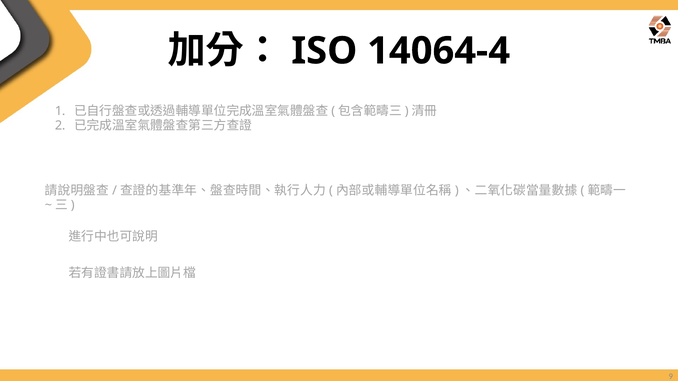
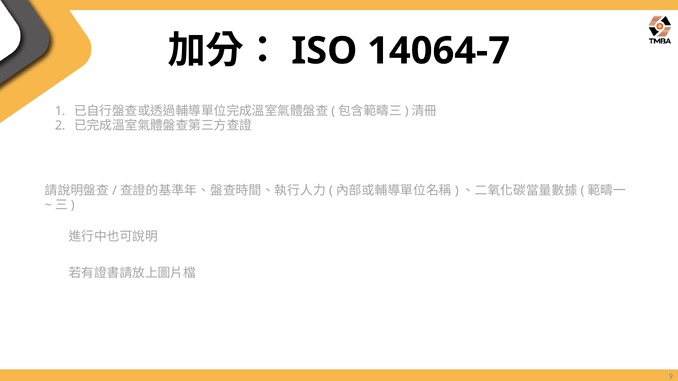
14064-4: 14064-4 -> 14064-7
